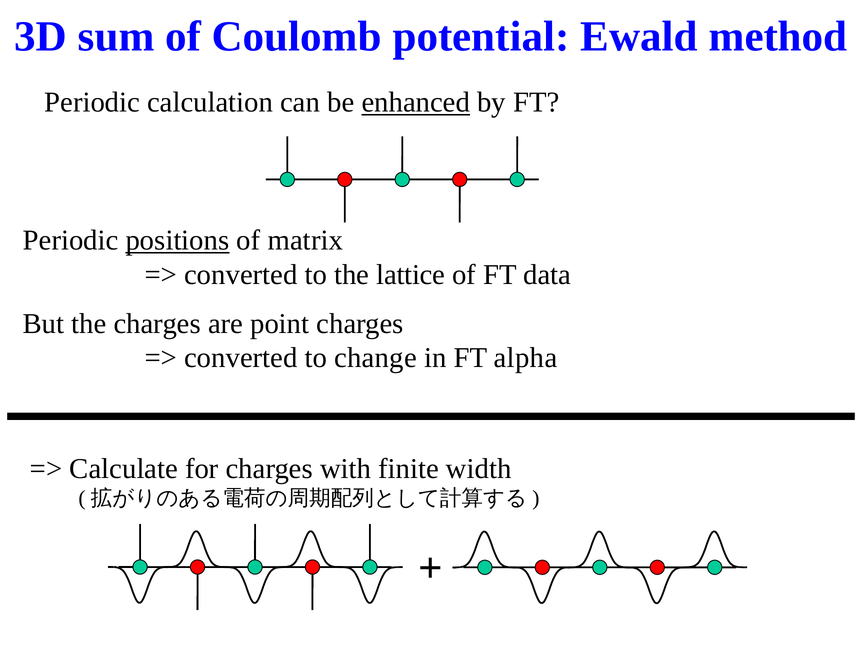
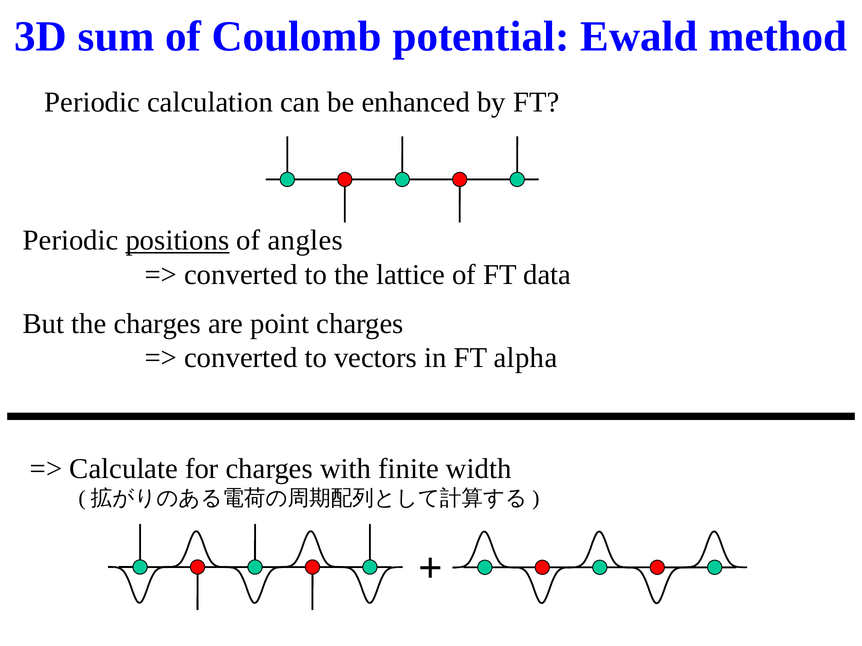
enhanced underline: present -> none
matrix: matrix -> angles
change: change -> vectors
